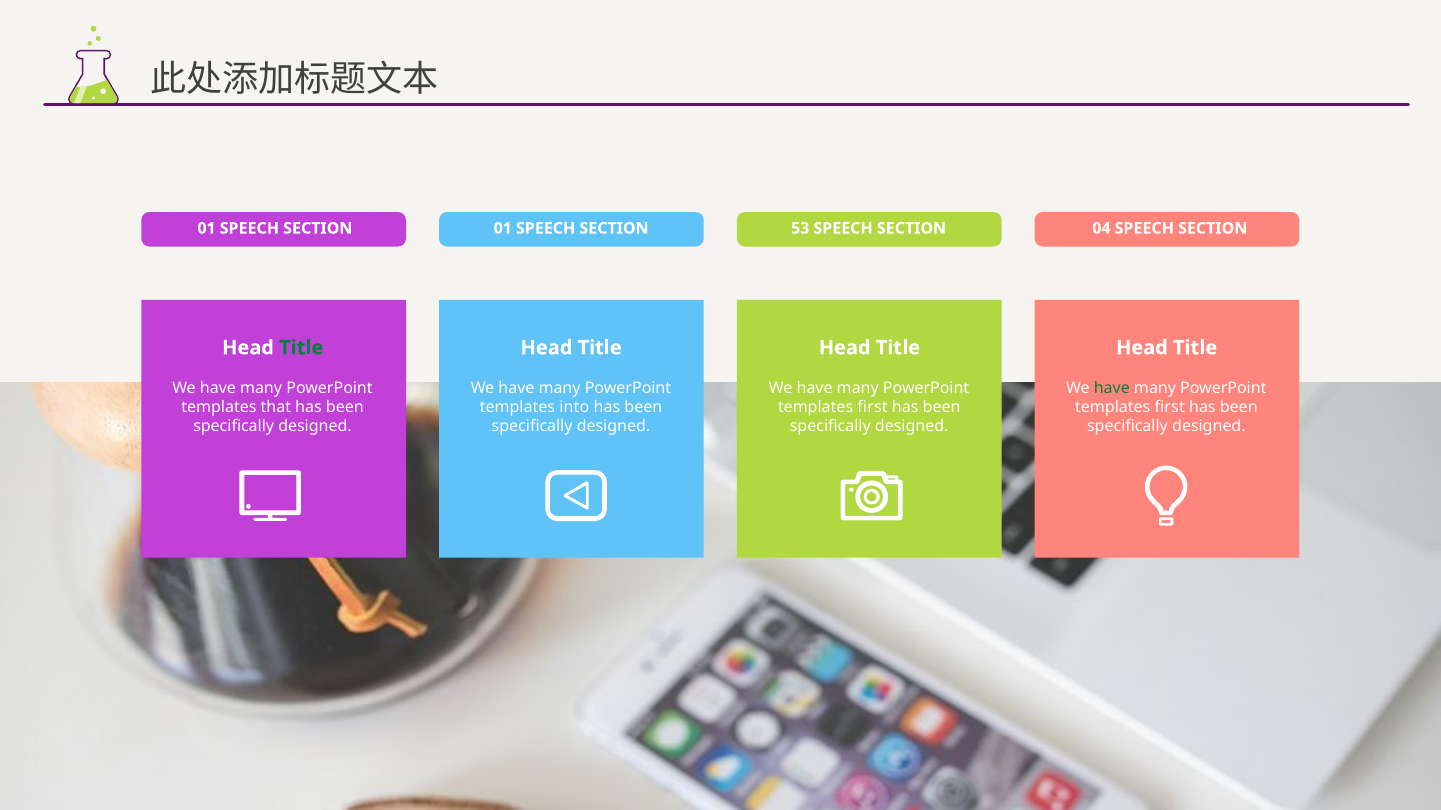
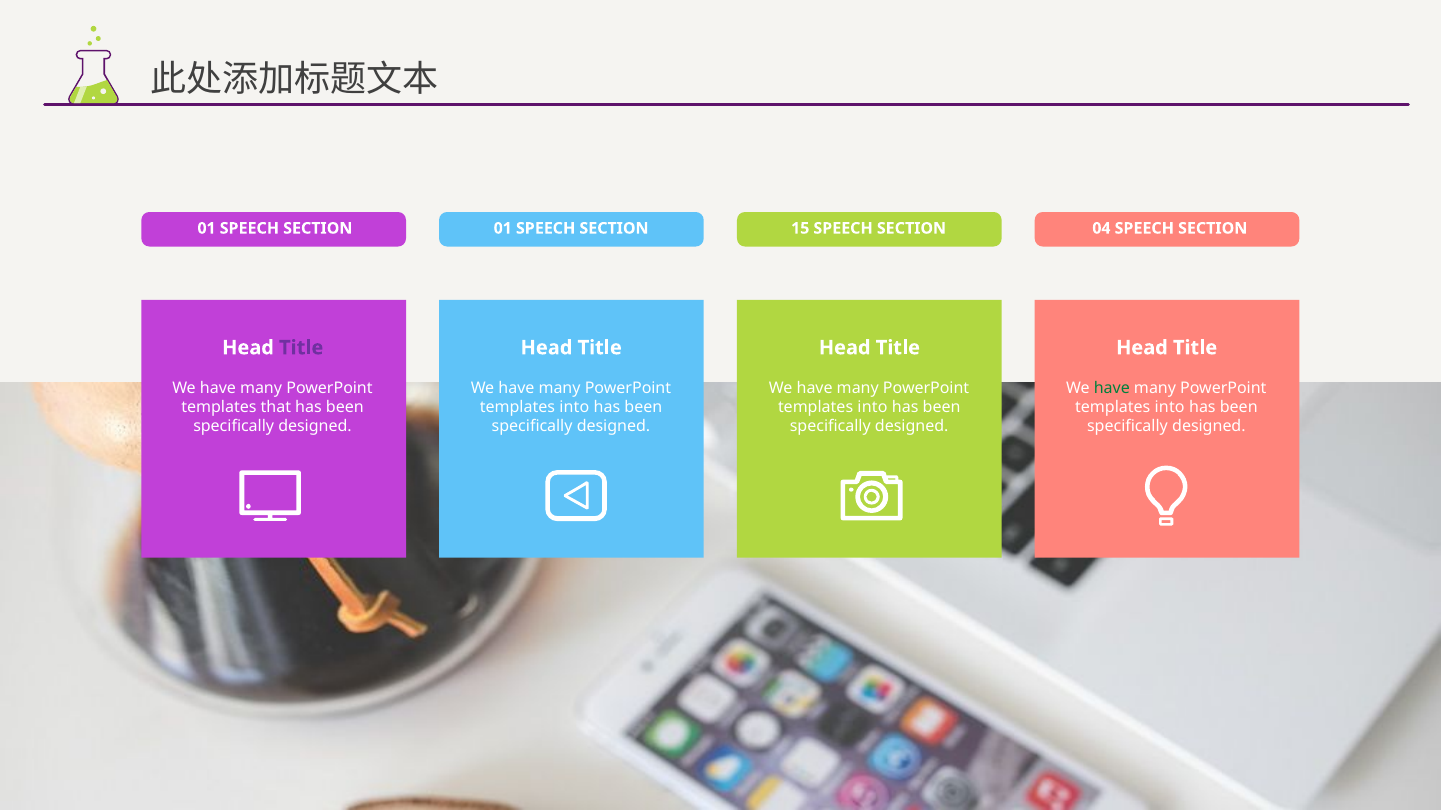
53: 53 -> 15
Title at (301, 348) colour: green -> purple
first at (872, 408): first -> into
first at (1170, 408): first -> into
